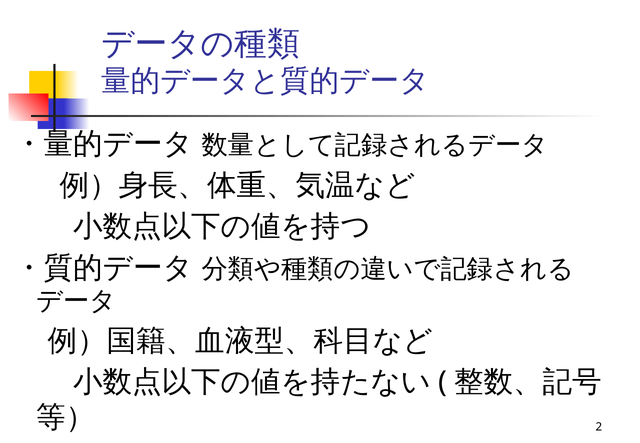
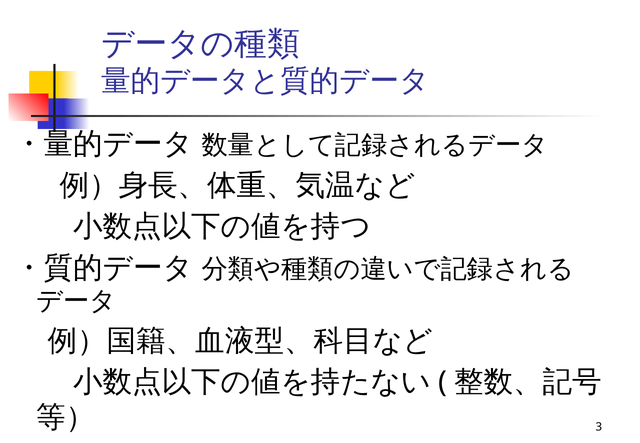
2: 2 -> 3
